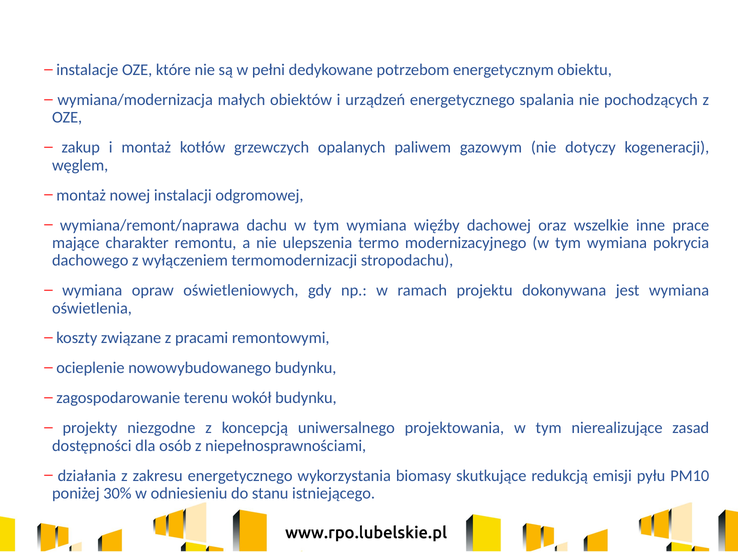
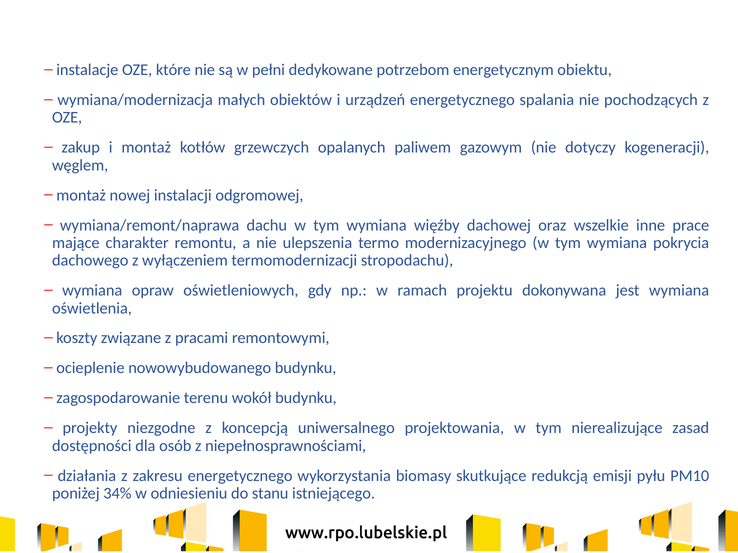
30%: 30% -> 34%
